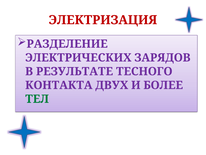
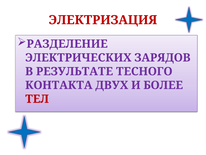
ТЕЛ colour: green -> red
